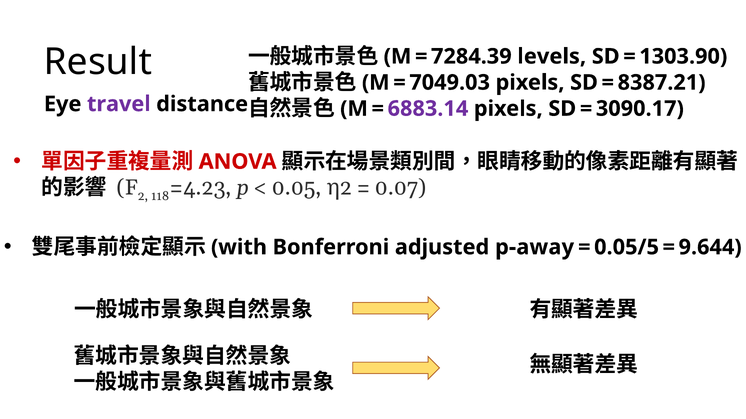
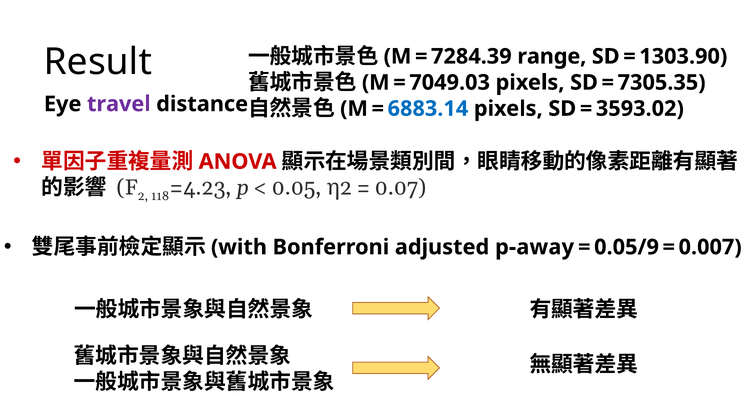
levels: levels -> range
8387.21: 8387.21 -> 7305.35
6883.14 colour: purple -> blue
3090.17: 3090.17 -> 3593.02
0.05/5: 0.05/5 -> 0.05/9
9.644: 9.644 -> 0.007
